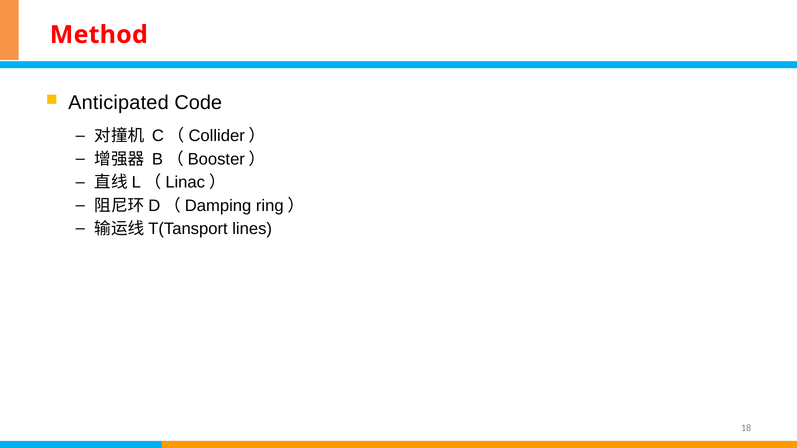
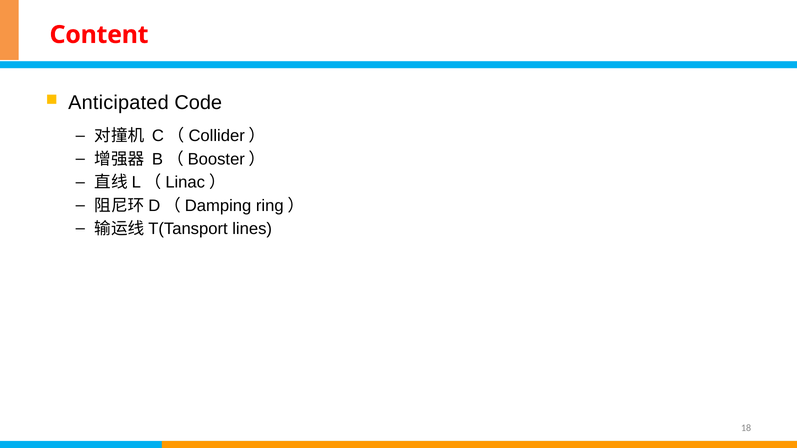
Method: Method -> Content
